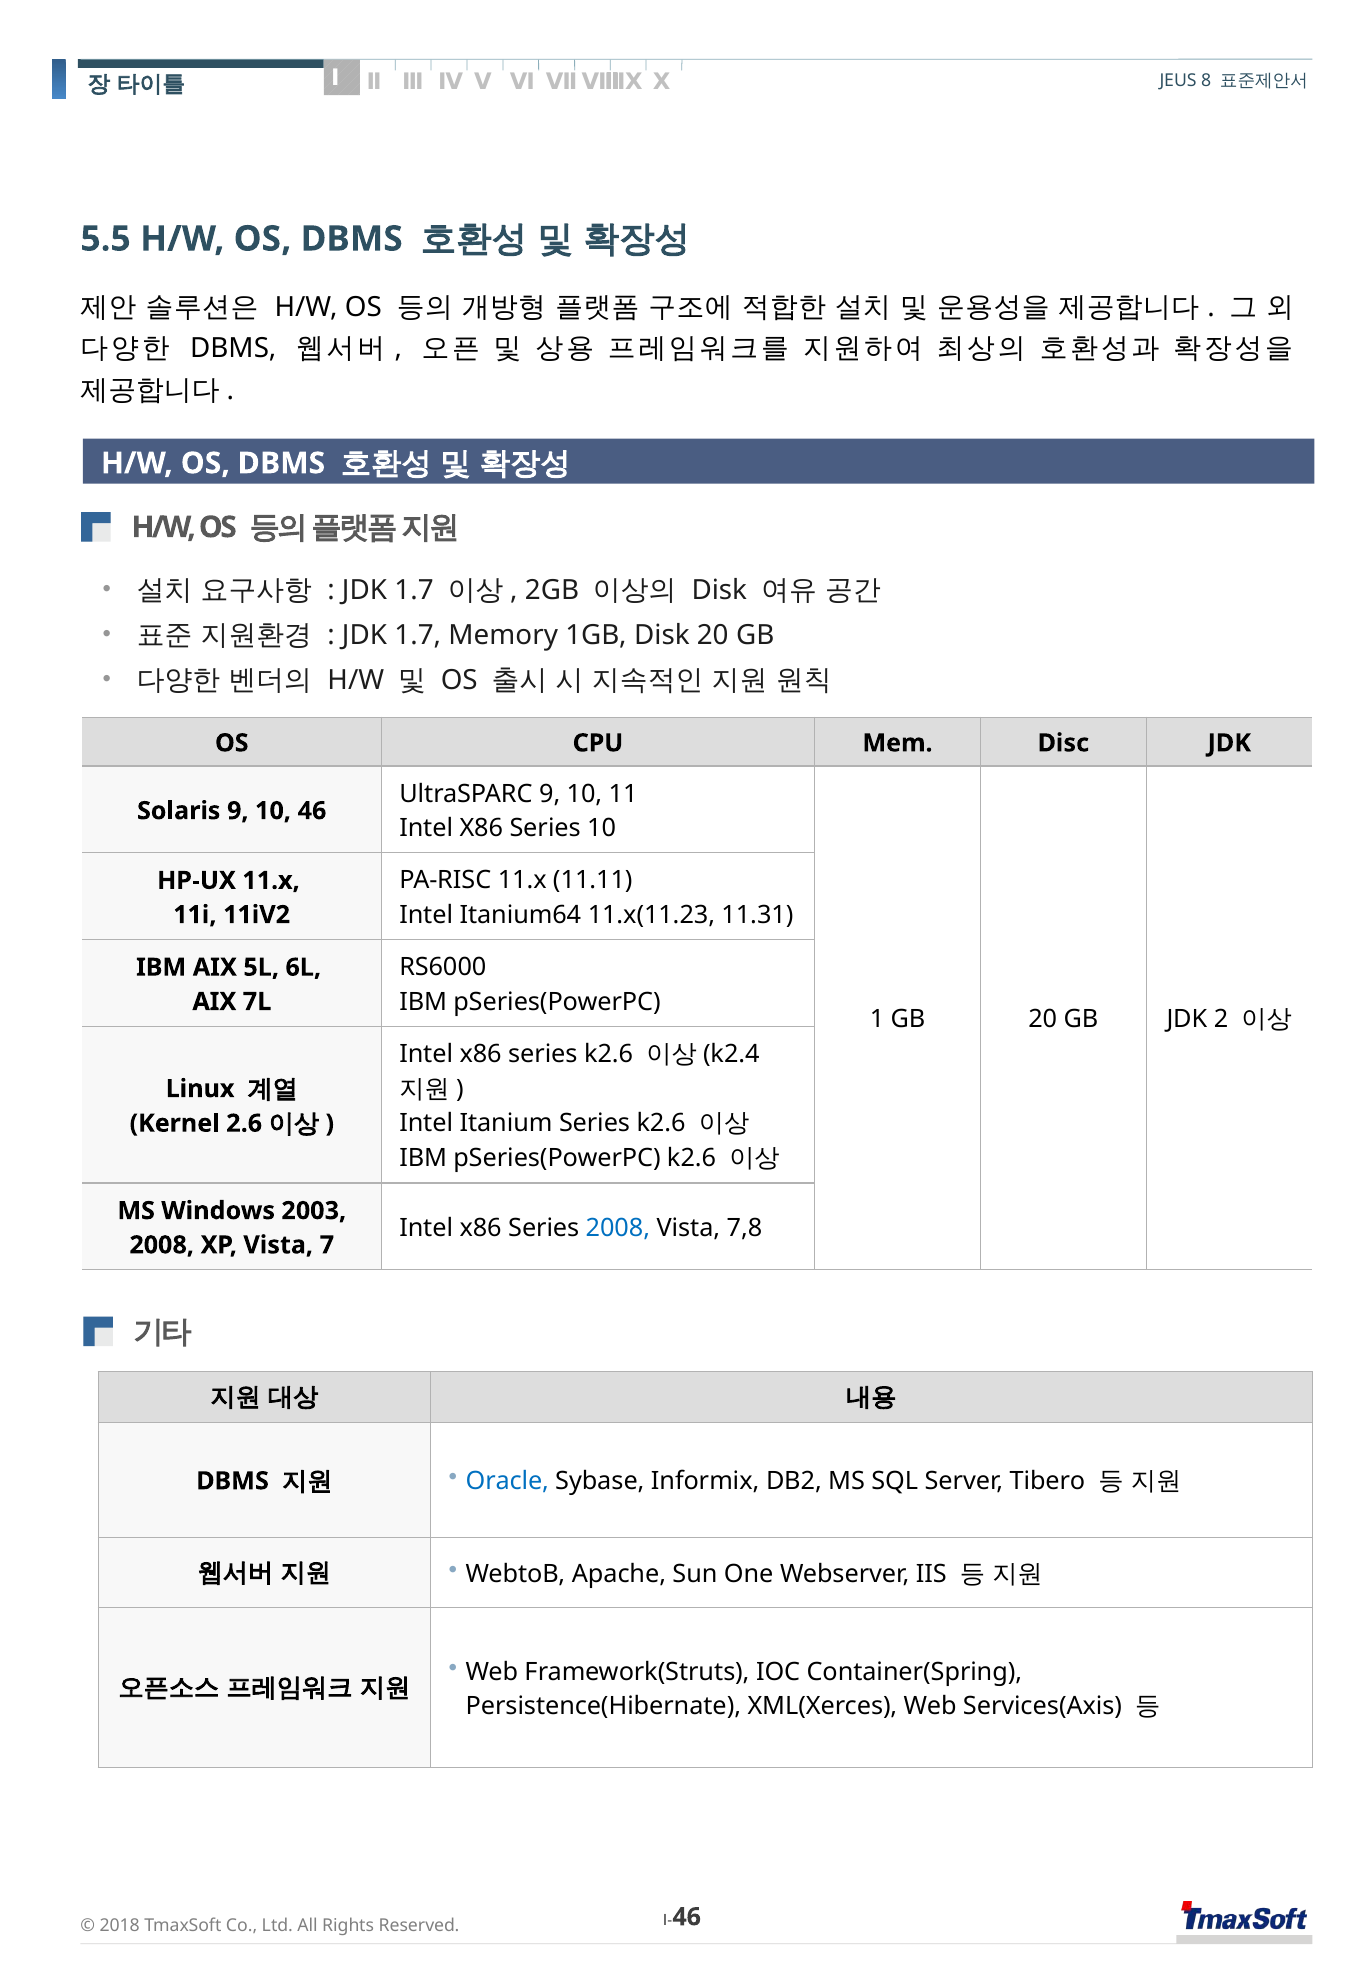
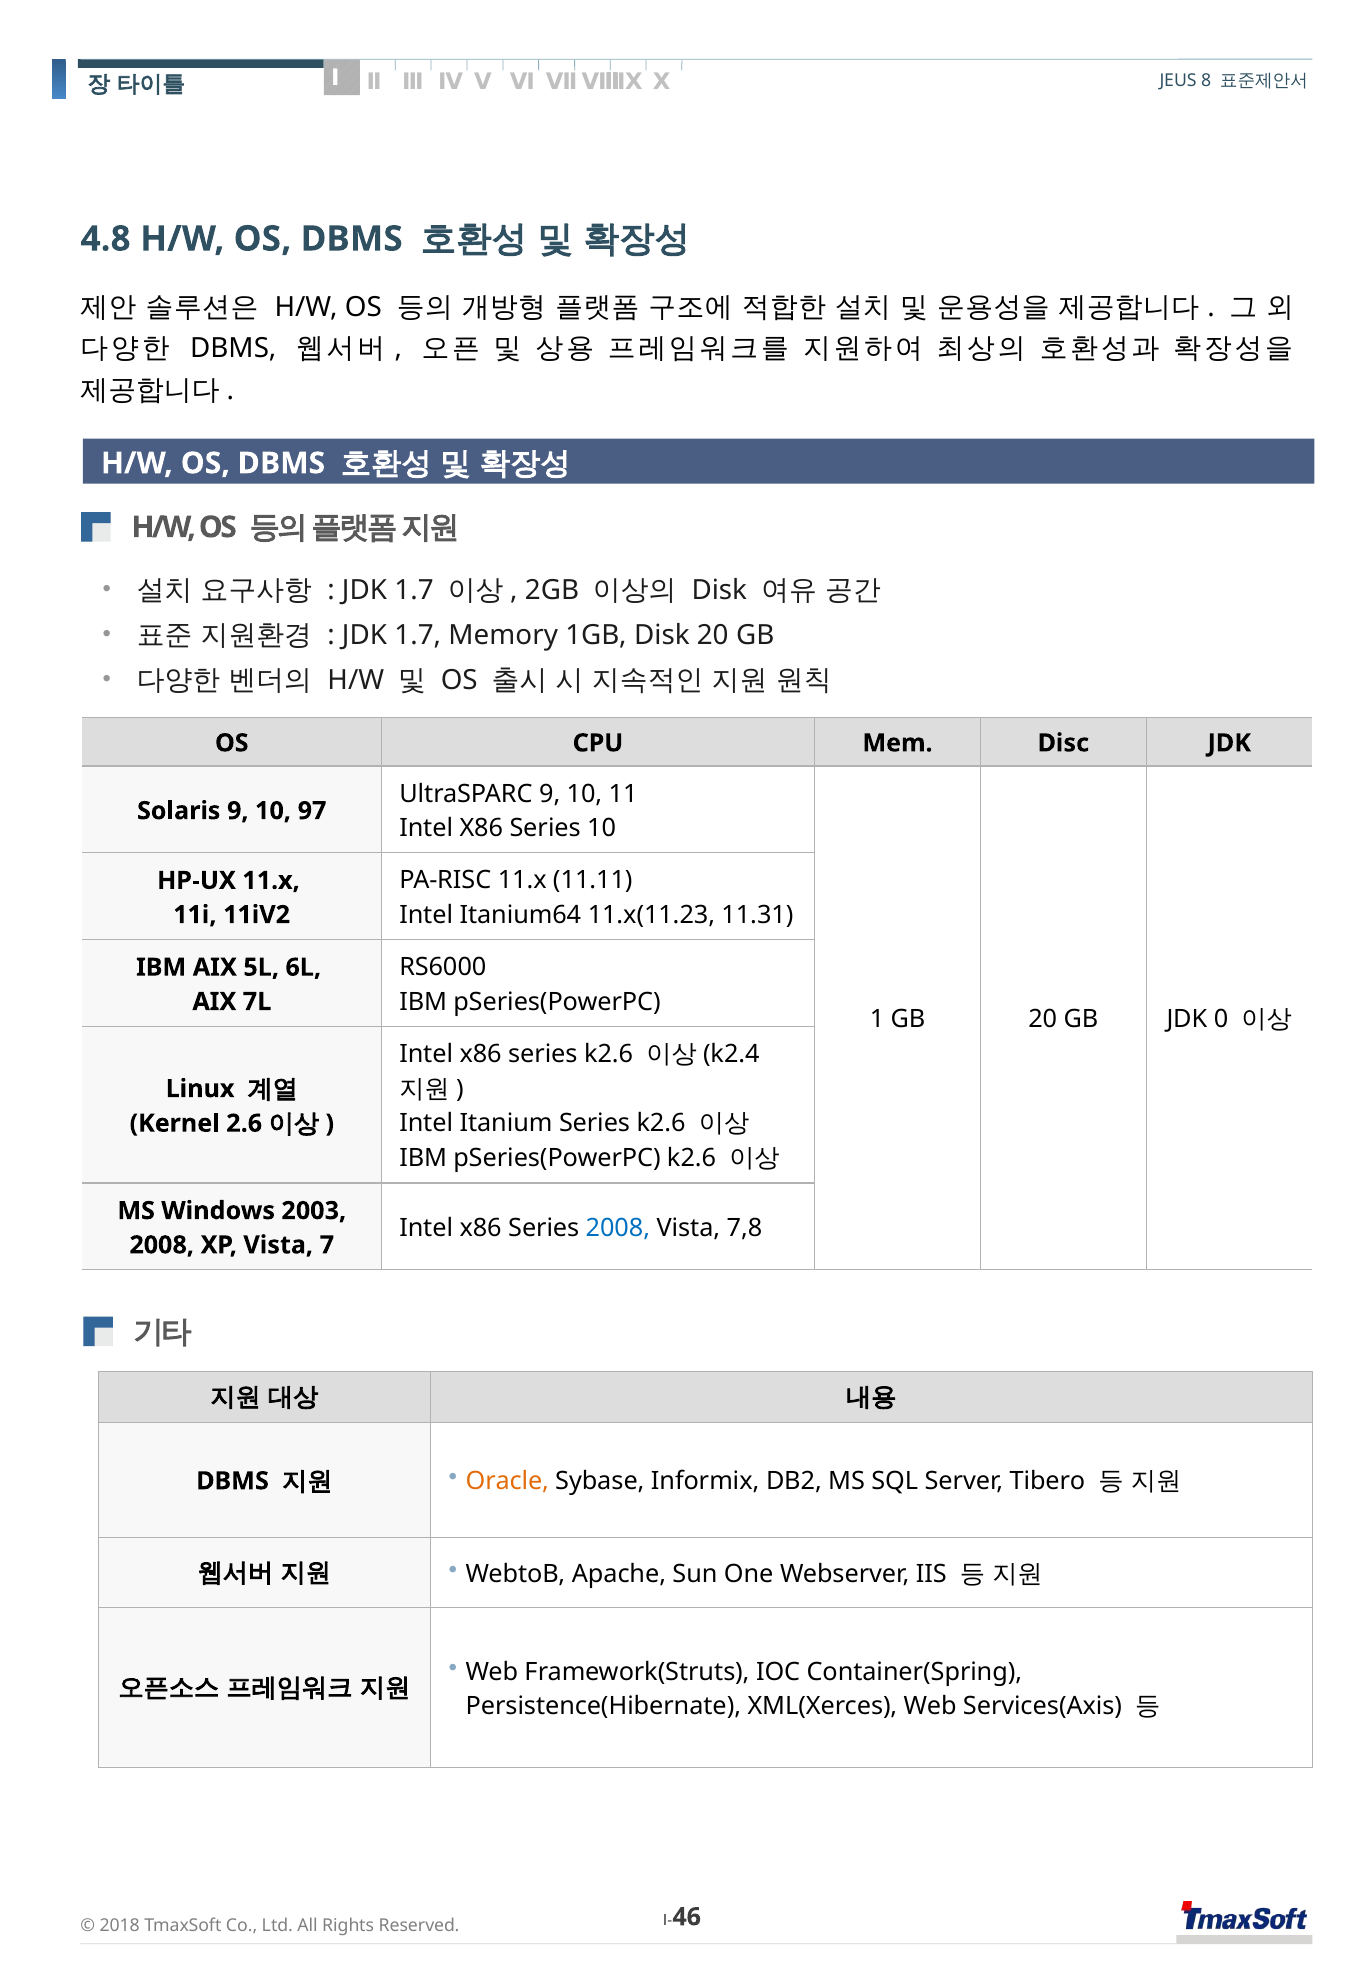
5.5: 5.5 -> 4.8
46: 46 -> 97
2: 2 -> 0
Oracle colour: blue -> orange
